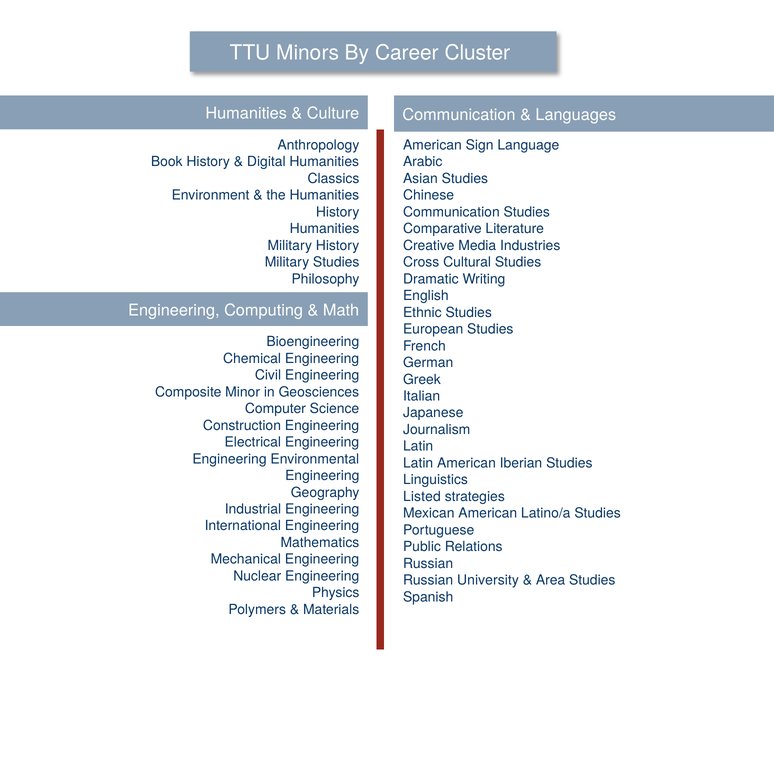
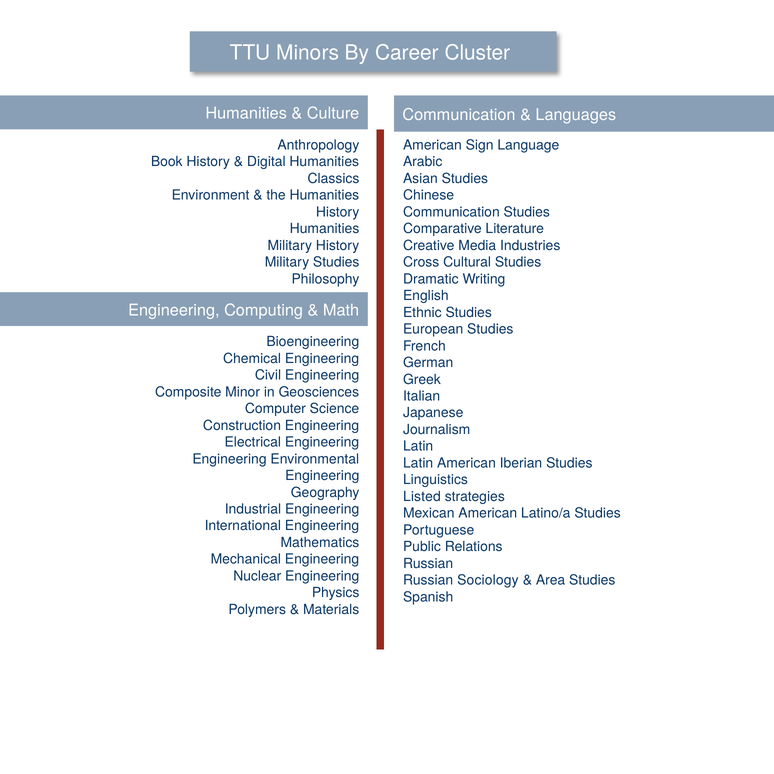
University: University -> Sociology
